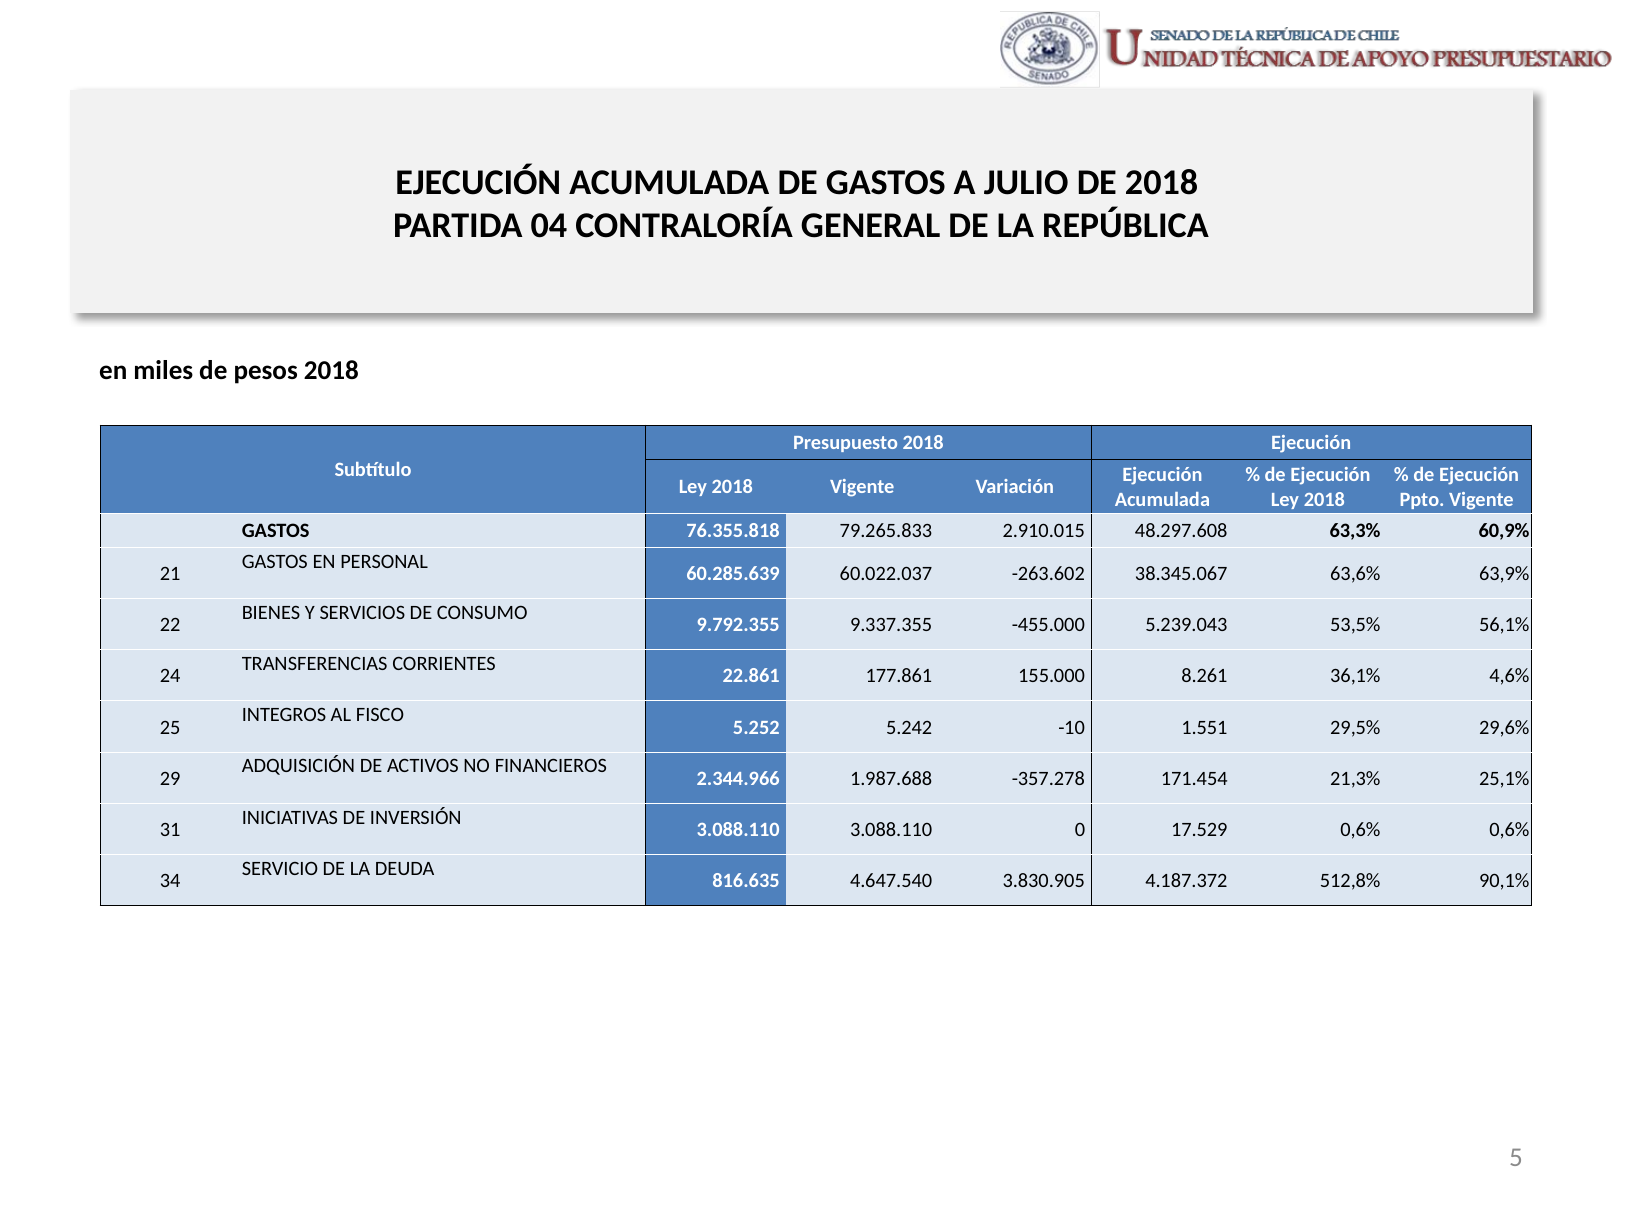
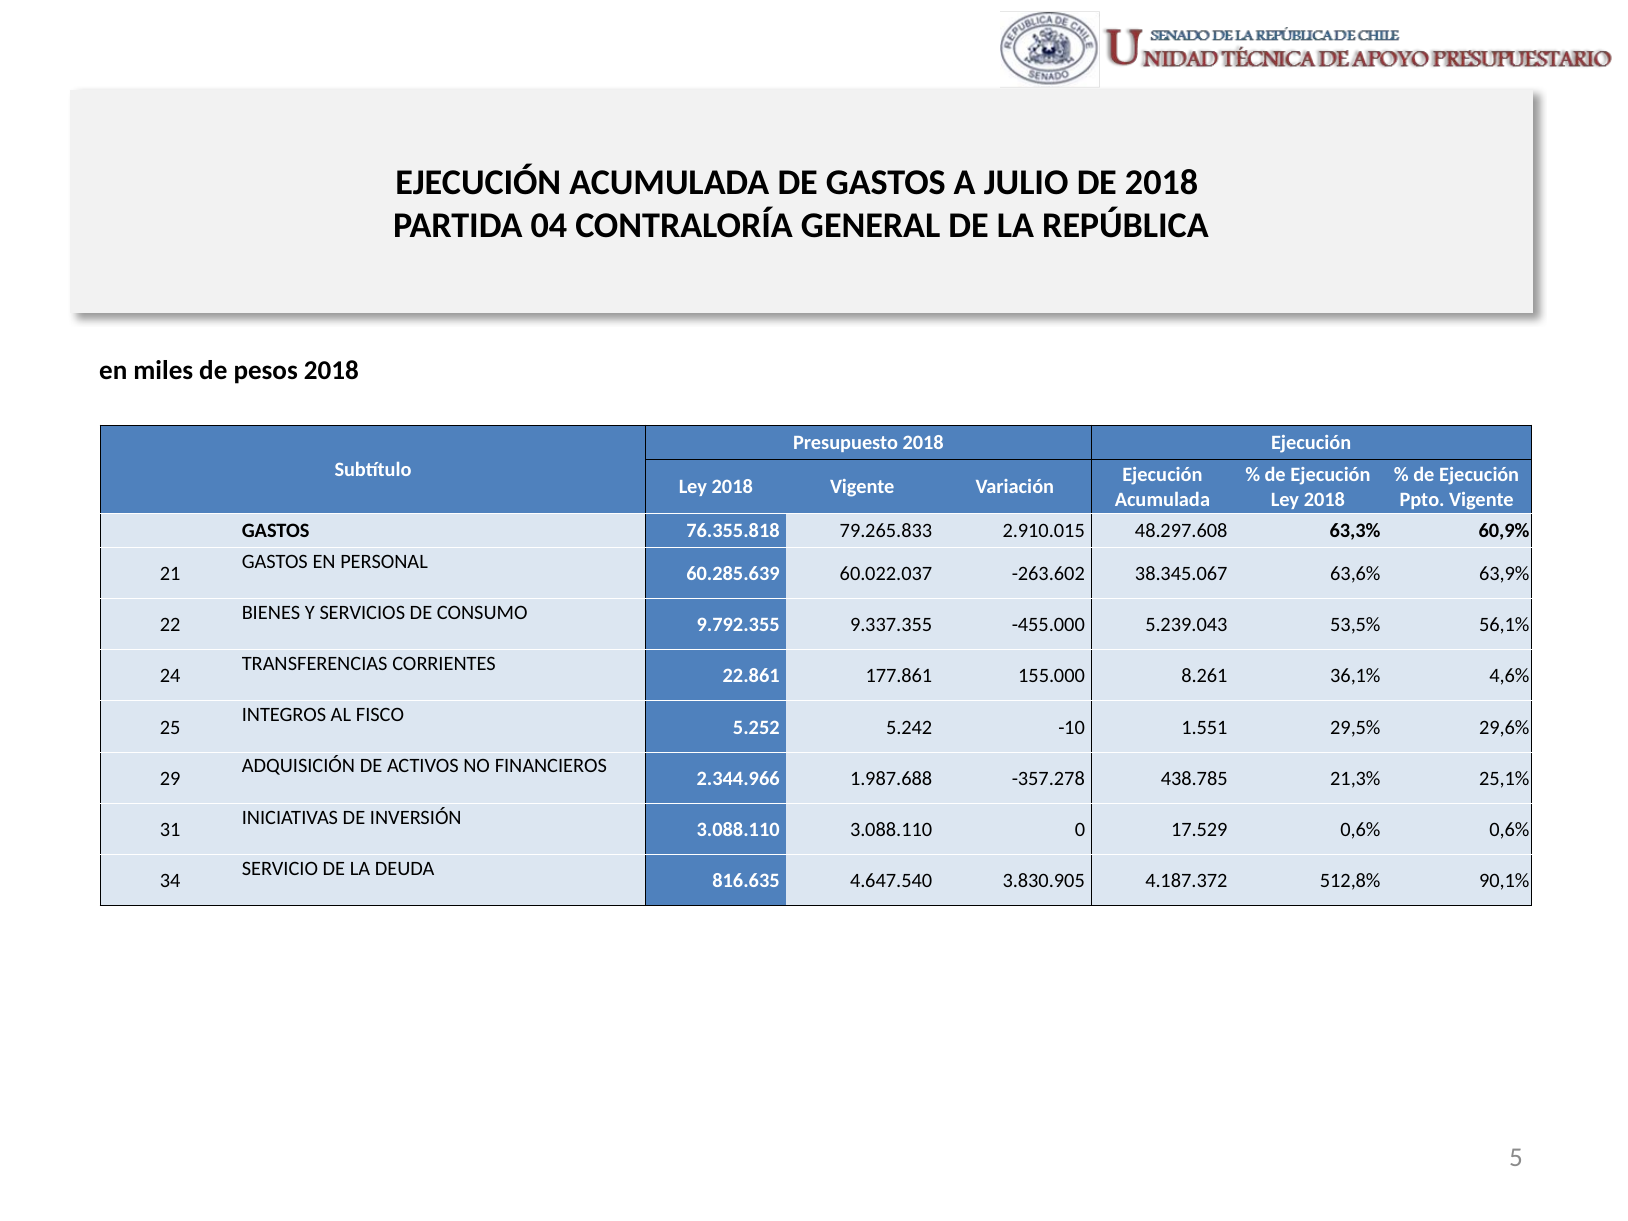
171.454: 171.454 -> 438.785
